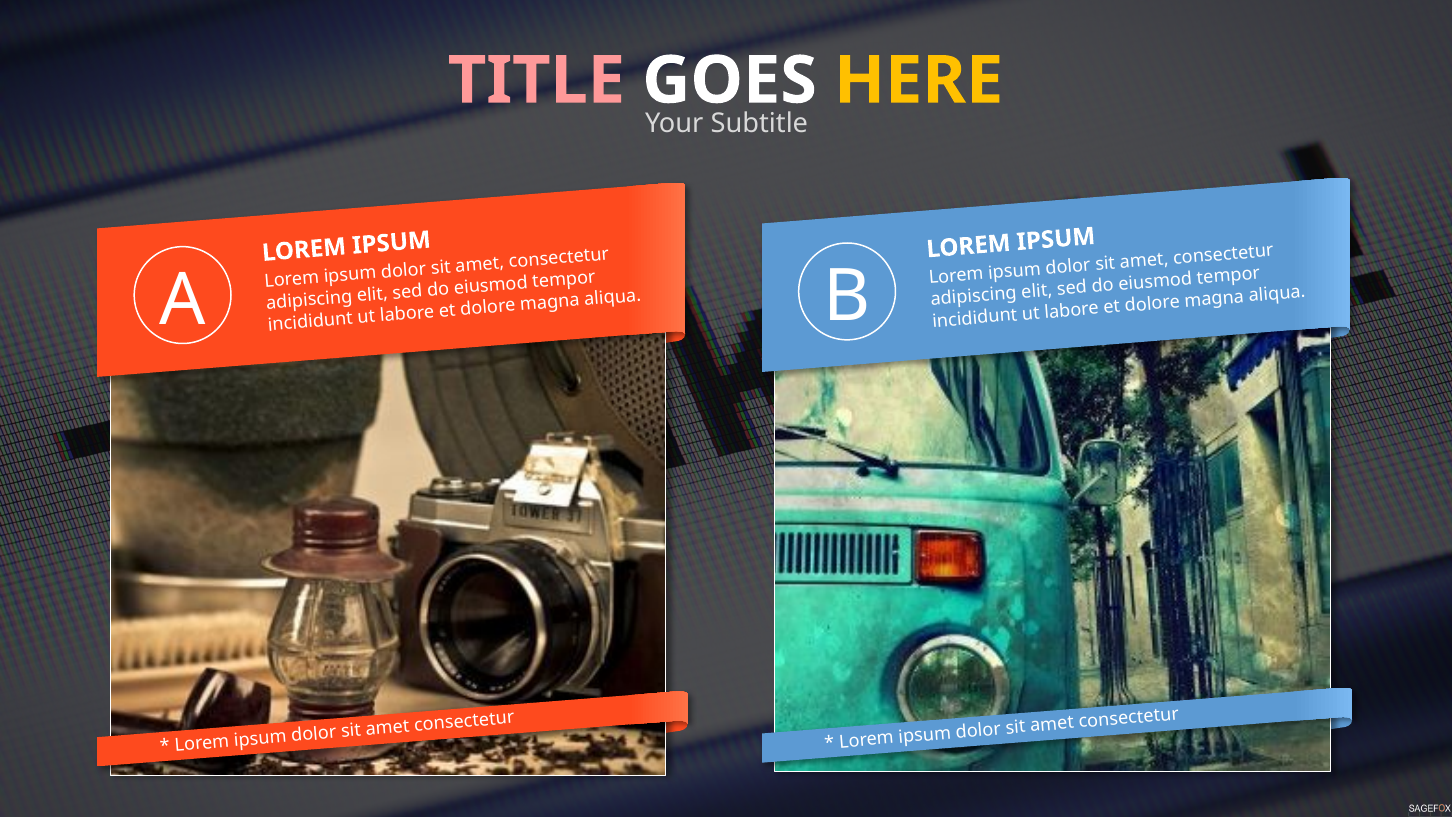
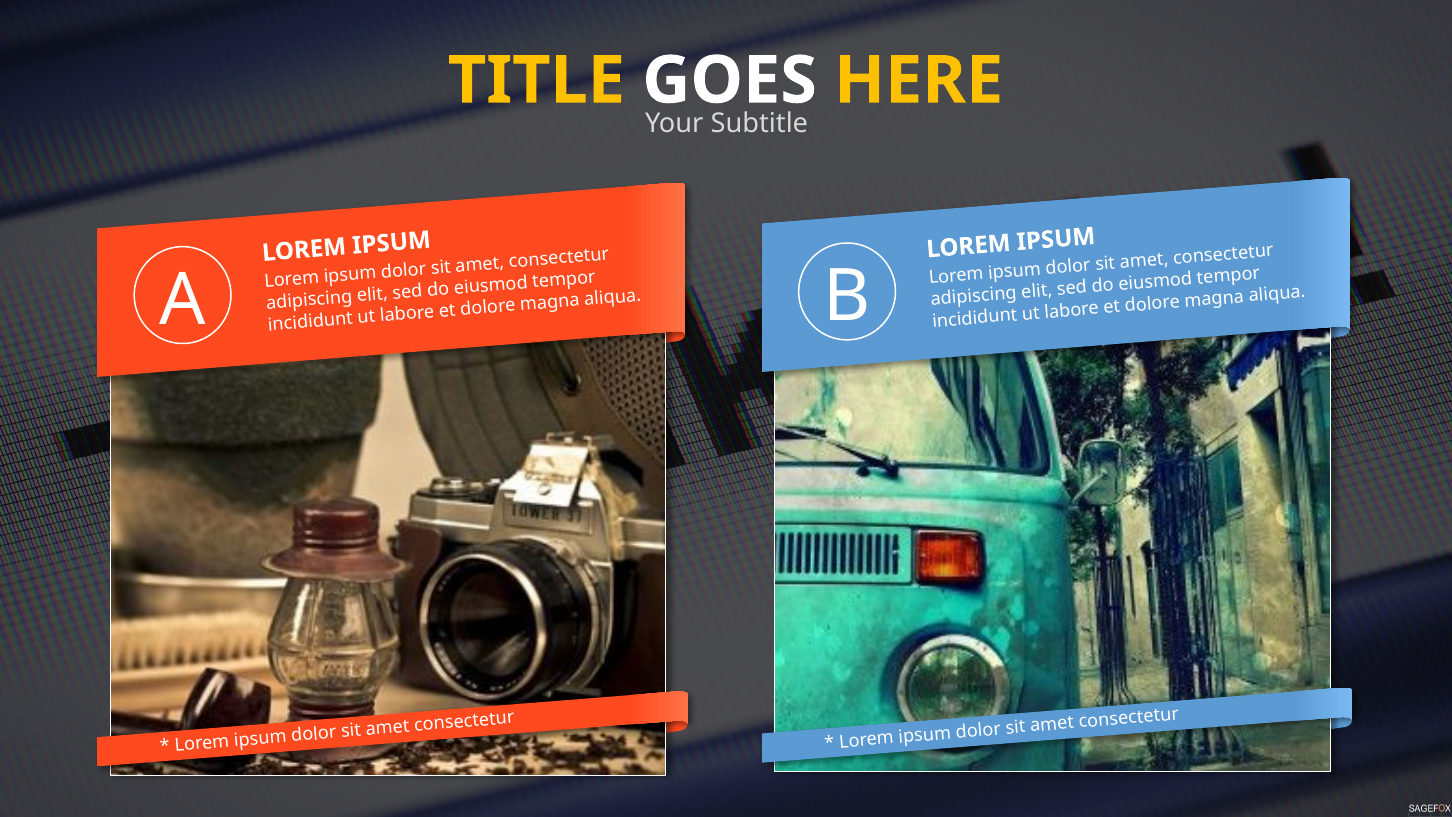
TITLE colour: pink -> yellow
